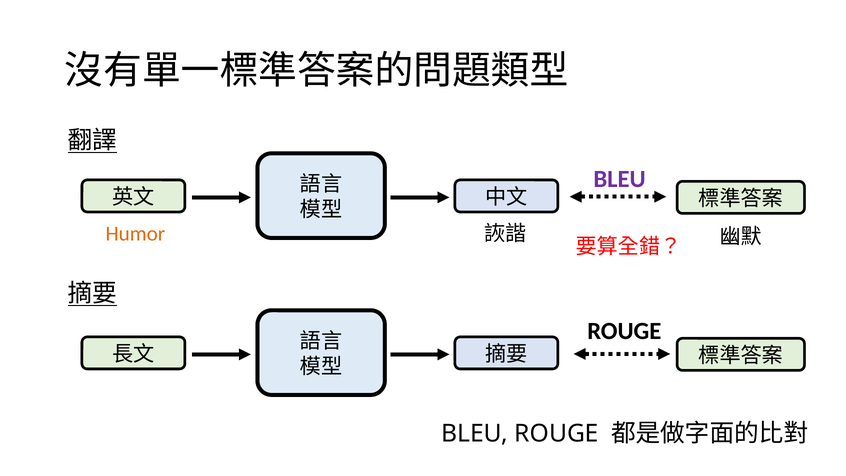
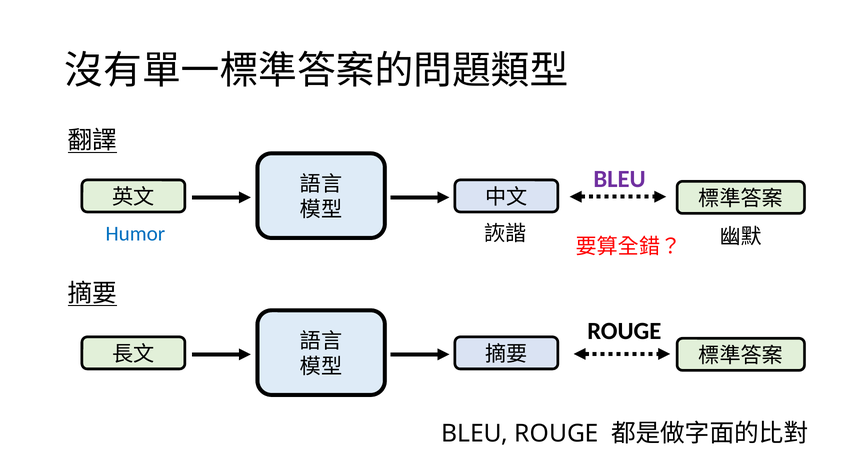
Humor colour: orange -> blue
